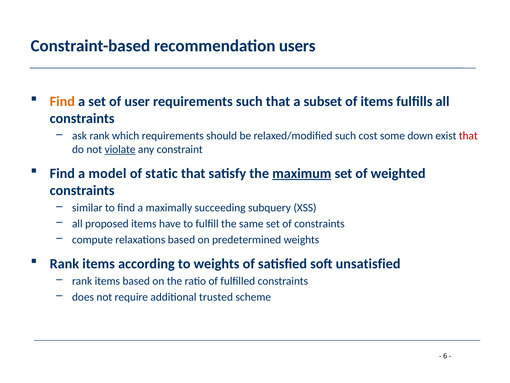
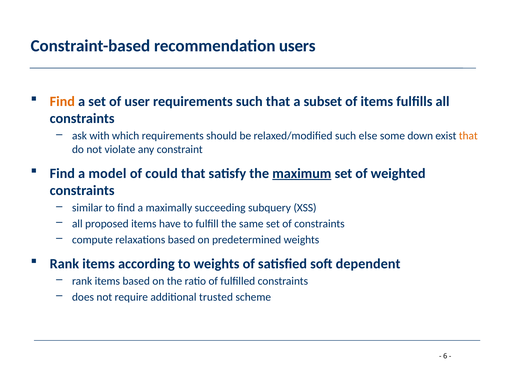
ask rank: rank -> with
cost: cost -> else
that at (468, 136) colour: red -> orange
violate underline: present -> none
static: static -> could
unsatisfied: unsatisfied -> dependent
